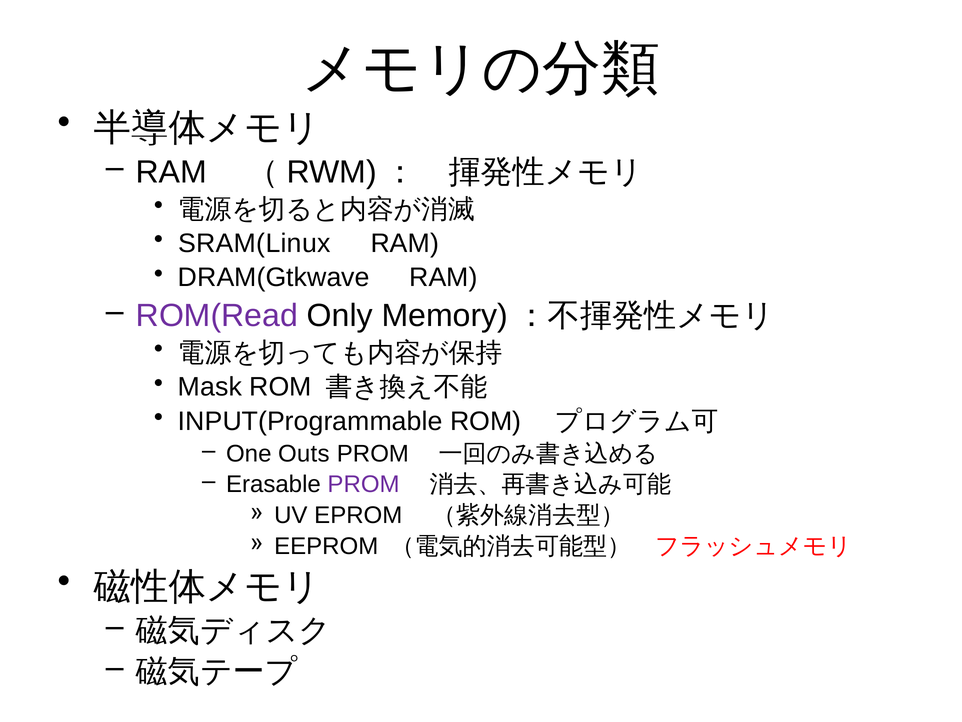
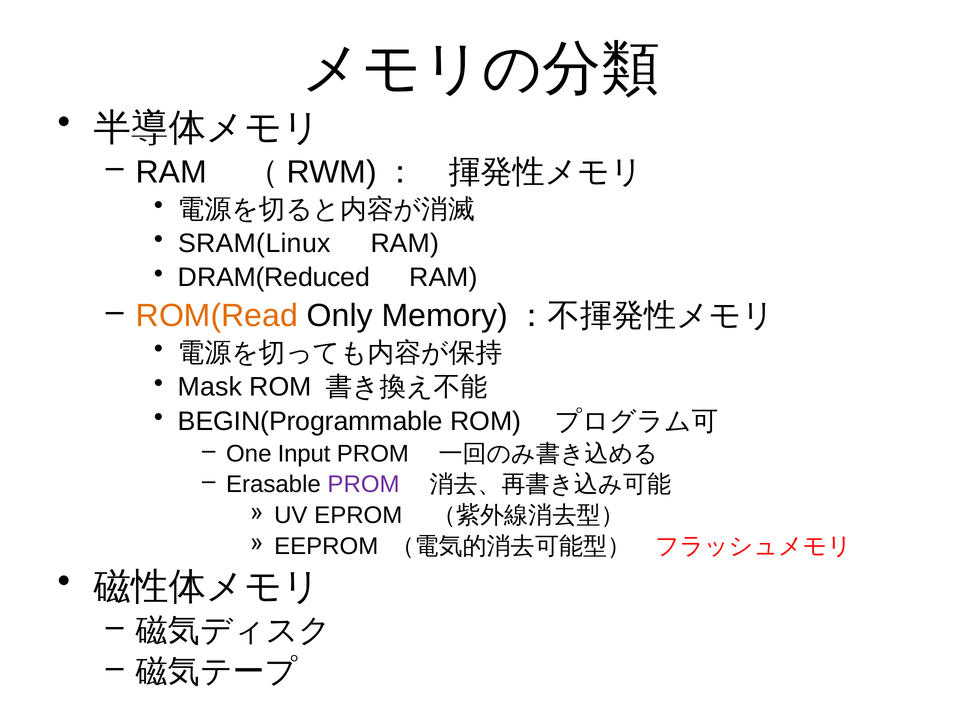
DRAM(Gtkwave: DRAM(Gtkwave -> DRAM(Reduced
ROM(Read colour: purple -> orange
INPUT(Programmable: INPUT(Programmable -> BEGIN(Programmable
Outs: Outs -> Input
